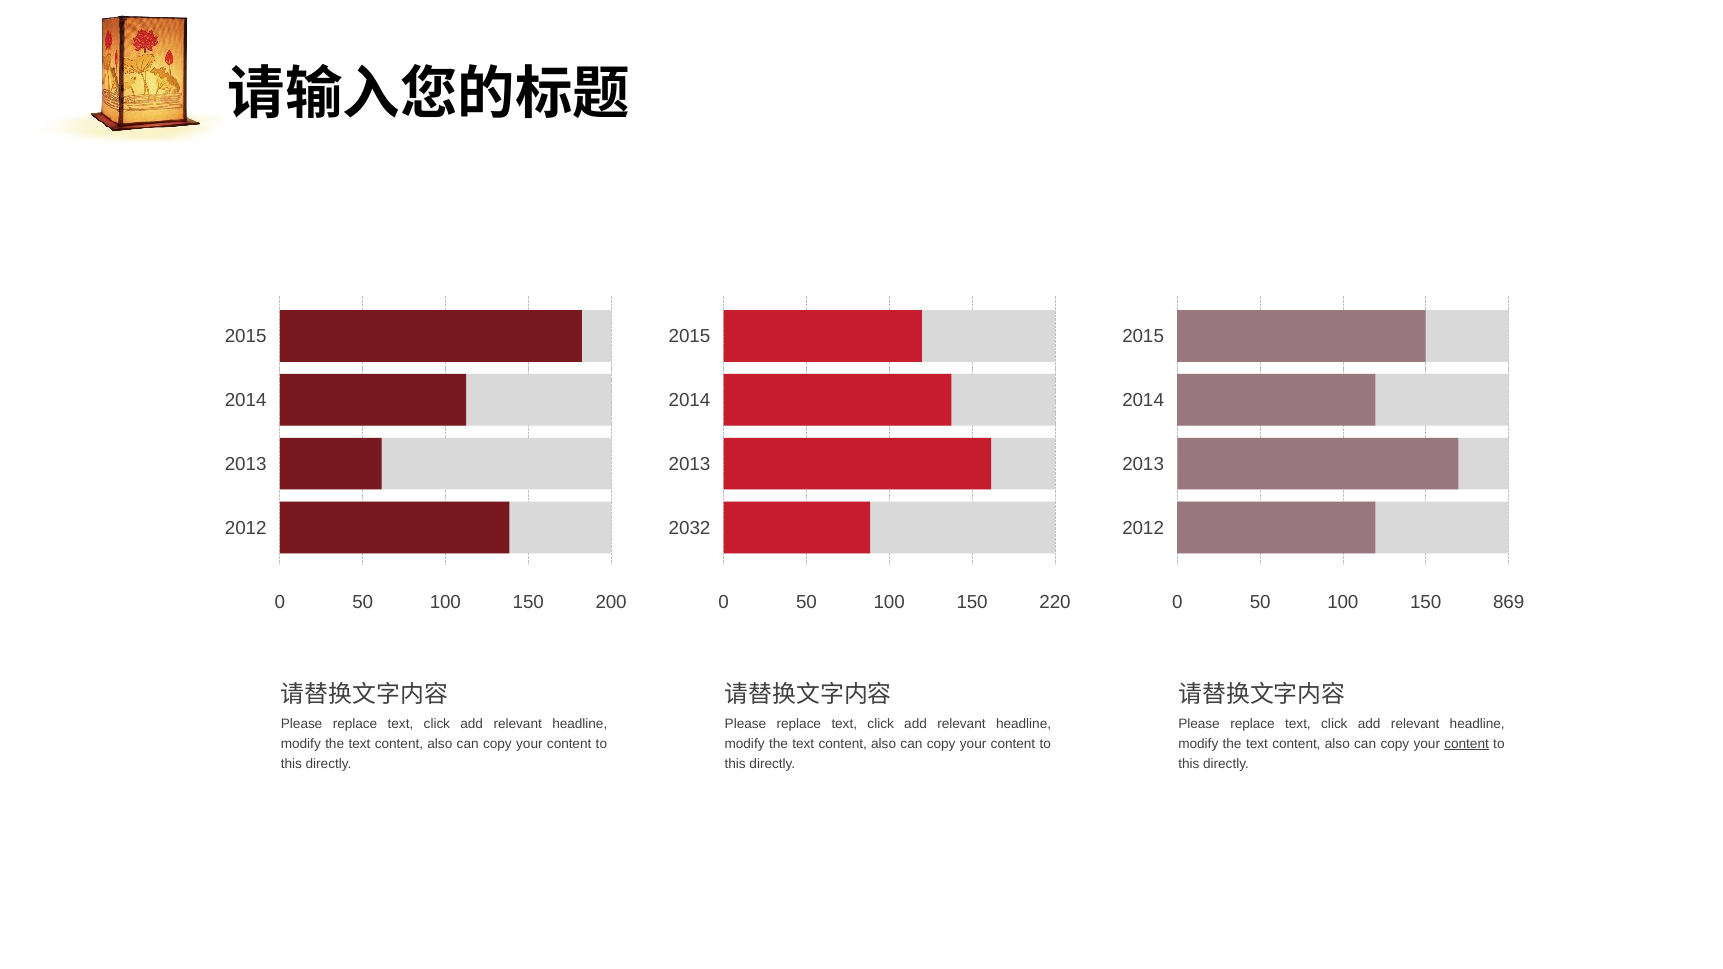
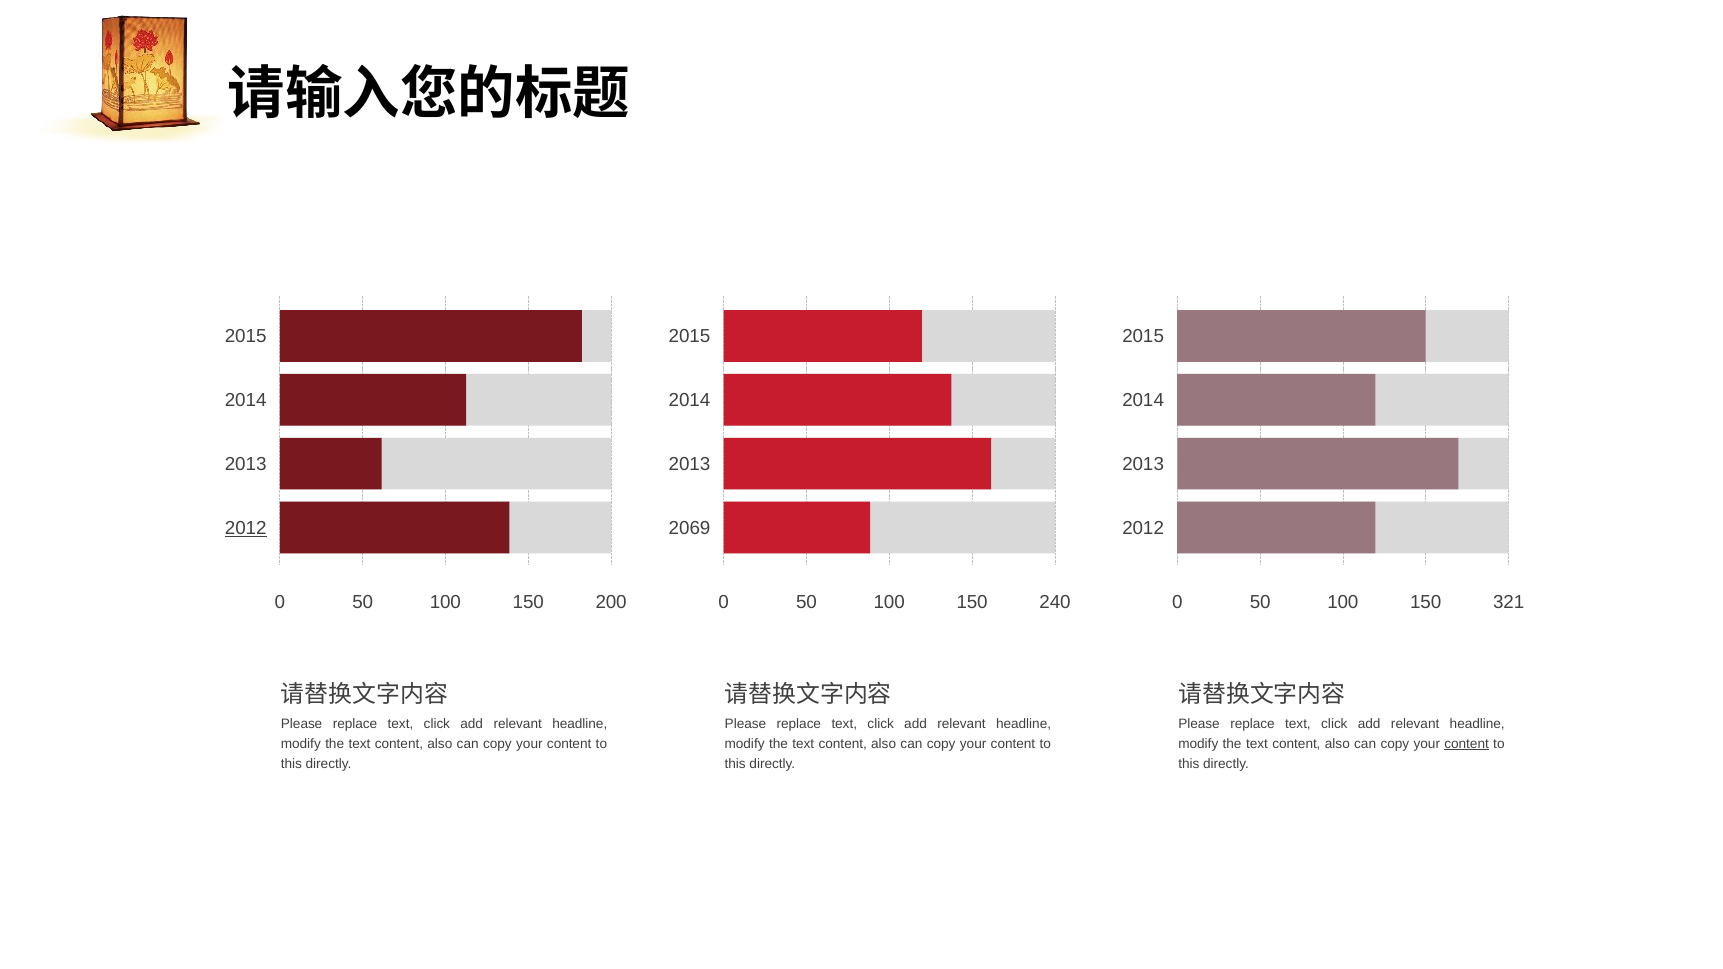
2012 at (246, 528) underline: none -> present
2032: 2032 -> 2069
220: 220 -> 240
869: 869 -> 321
